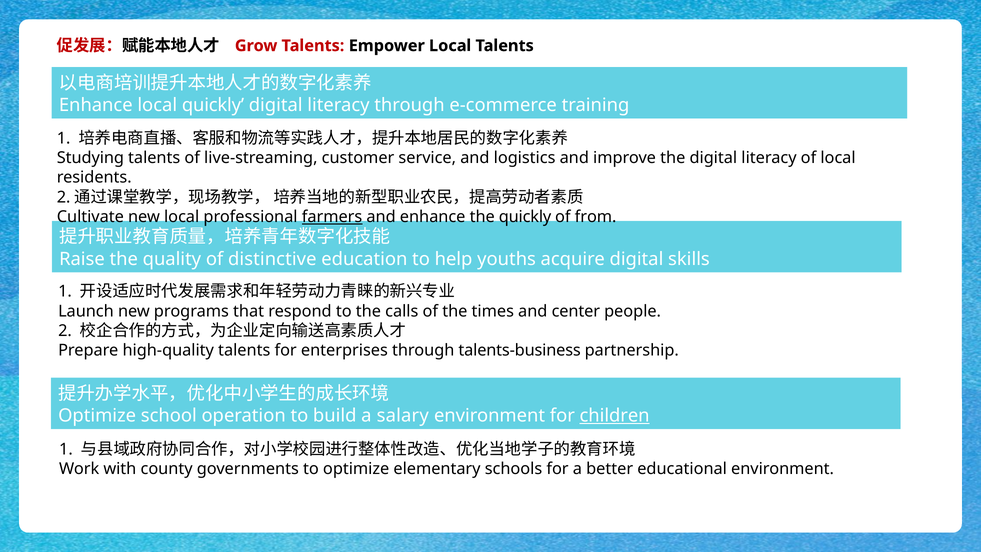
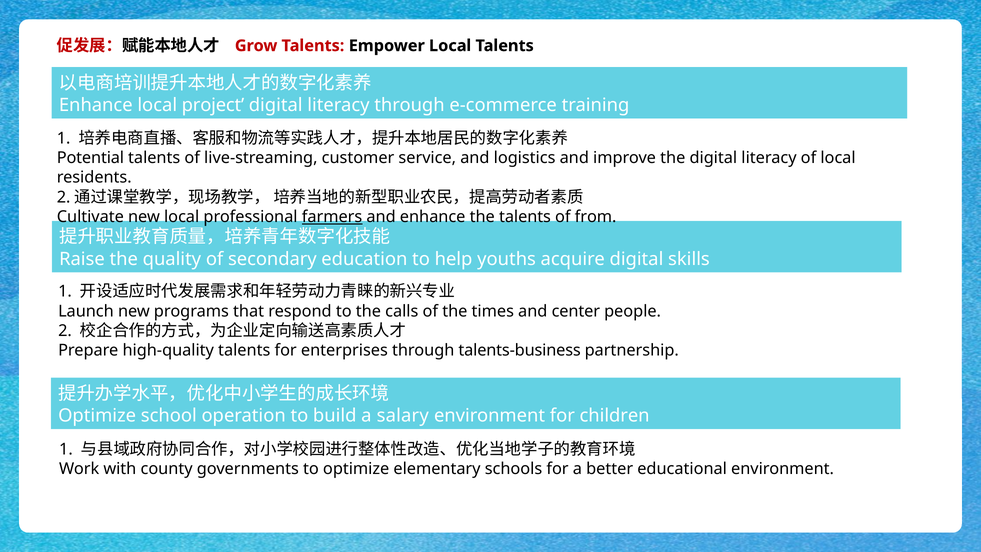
local quickly: quickly -> project
Studying: Studying -> Potential
the quickly: quickly -> talents
distinctive: distinctive -> secondary
children underline: present -> none
